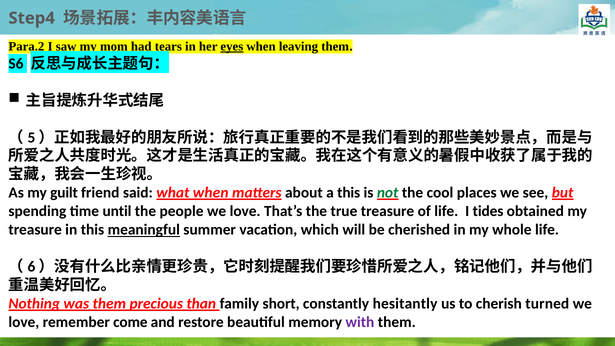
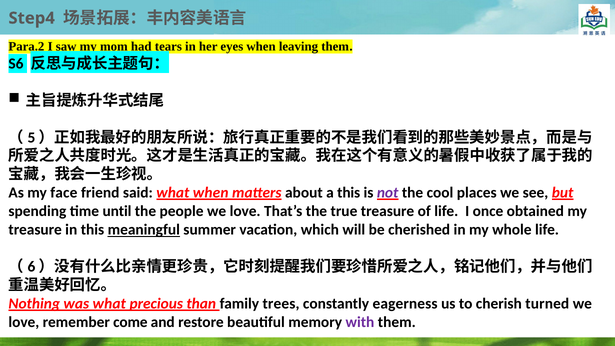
eyes underline: present -> none
guilt: guilt -> face
not colour: green -> purple
tides: tides -> once
was them: them -> what
short: short -> trees
hesitantly: hesitantly -> eagerness
